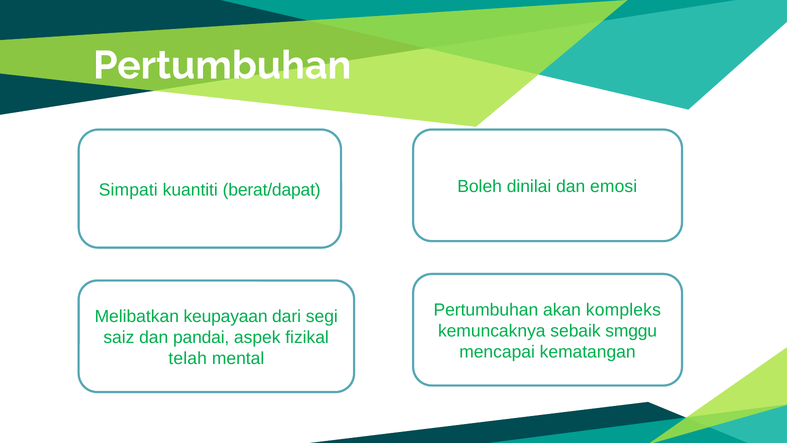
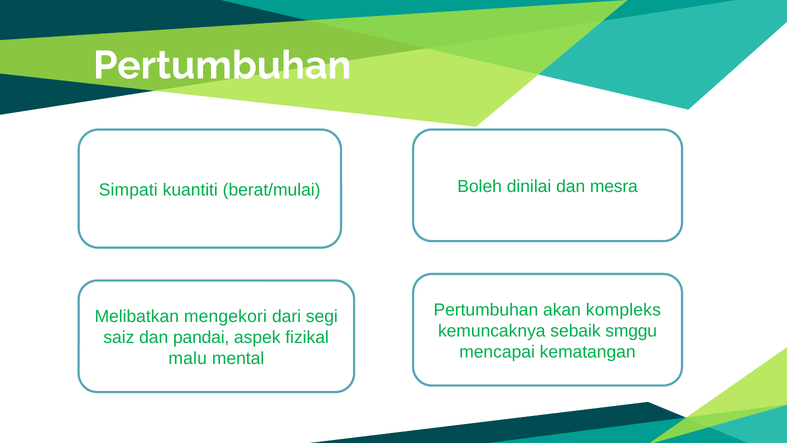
emosi: emosi -> mesra
berat/dapat: berat/dapat -> berat/mulai
keupayaan: keupayaan -> mengekori
telah: telah -> malu
